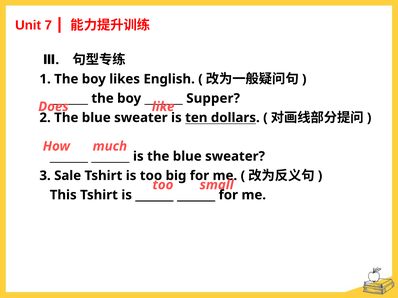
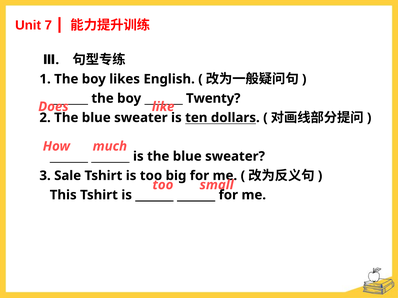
Supper: Supper -> Twenty
